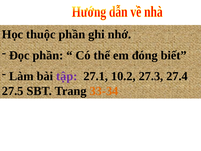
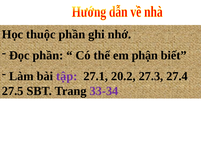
đóng: đóng -> phận
10.2: 10.2 -> 20.2
33-34 colour: orange -> purple
